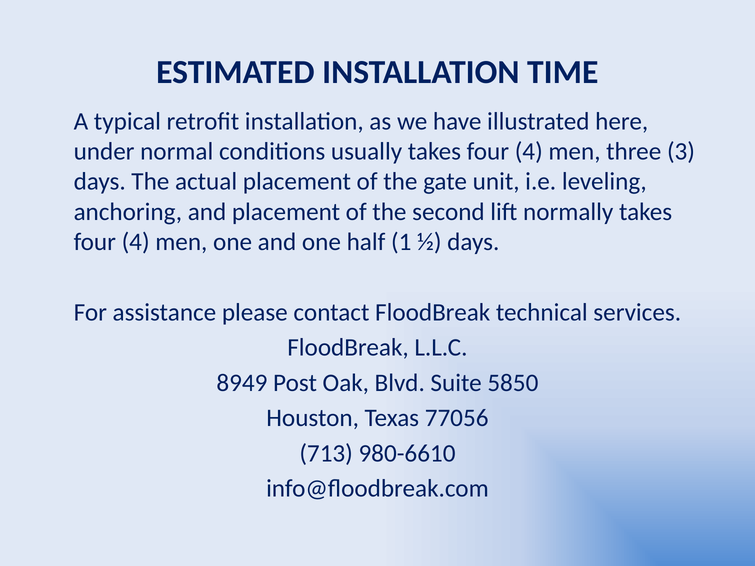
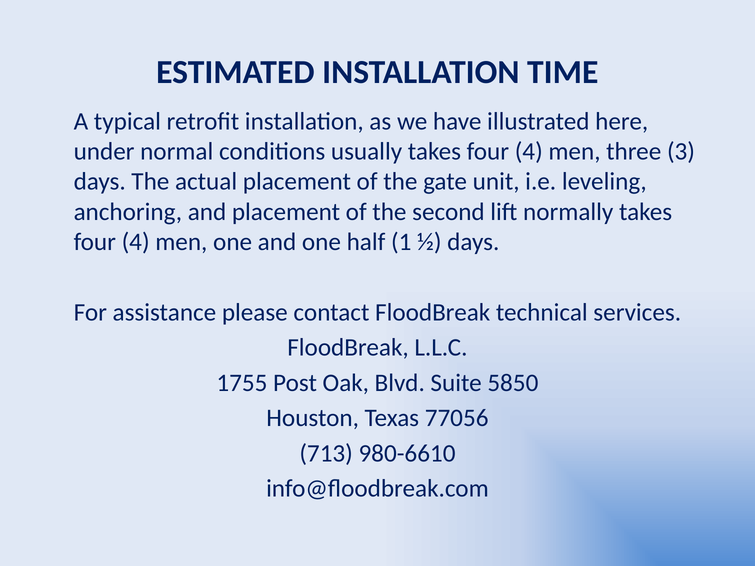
8949: 8949 -> 1755
